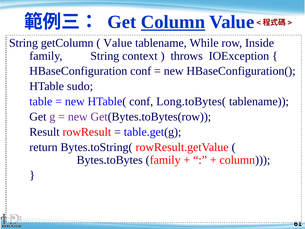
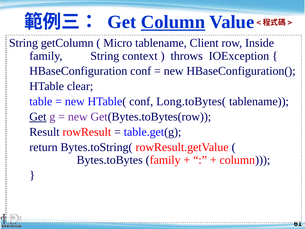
Value at (118, 43): Value -> Micro
While: While -> Client
sudo: sudo -> clear
Get at (38, 117) underline: none -> present
